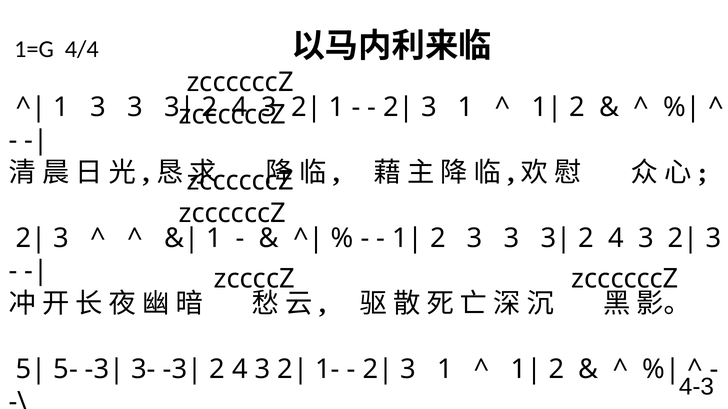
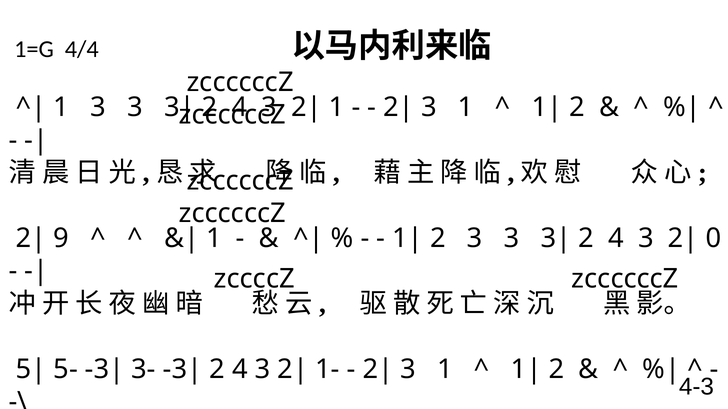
3 at (61, 238): 3 -> 9
3 at (713, 238): 3 -> 0
